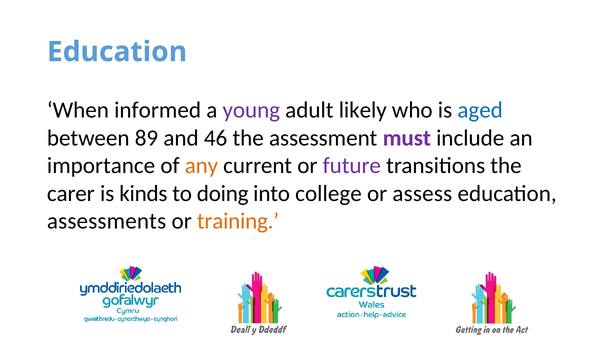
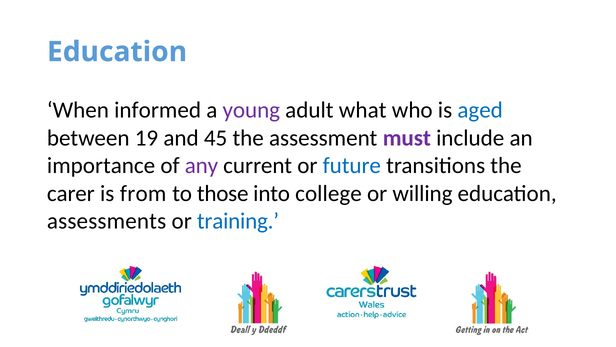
likely: likely -> what
89: 89 -> 19
46: 46 -> 45
any colour: orange -> purple
future colour: purple -> blue
kinds: kinds -> from
doing: doing -> those
assess: assess -> willing
training colour: orange -> blue
